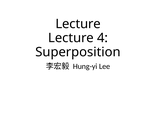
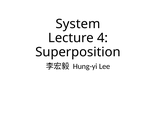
Lecture at (78, 24): Lecture -> System
